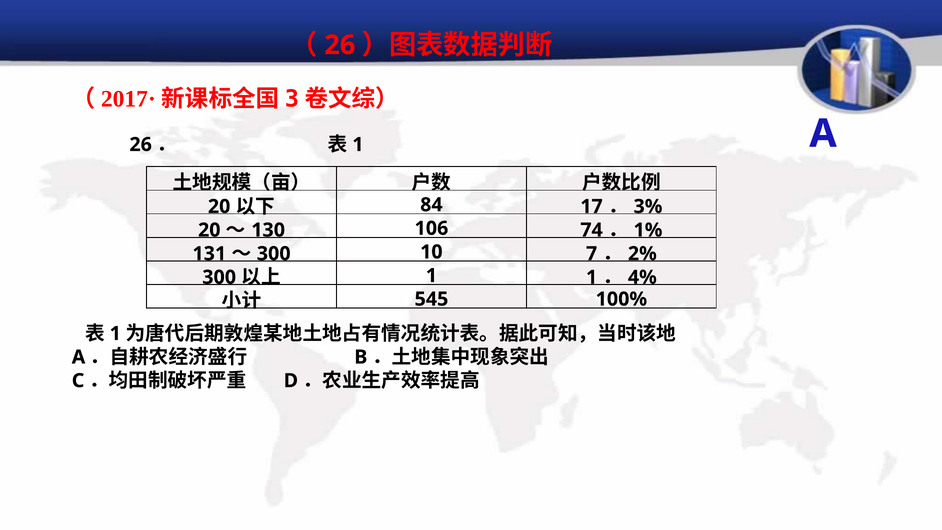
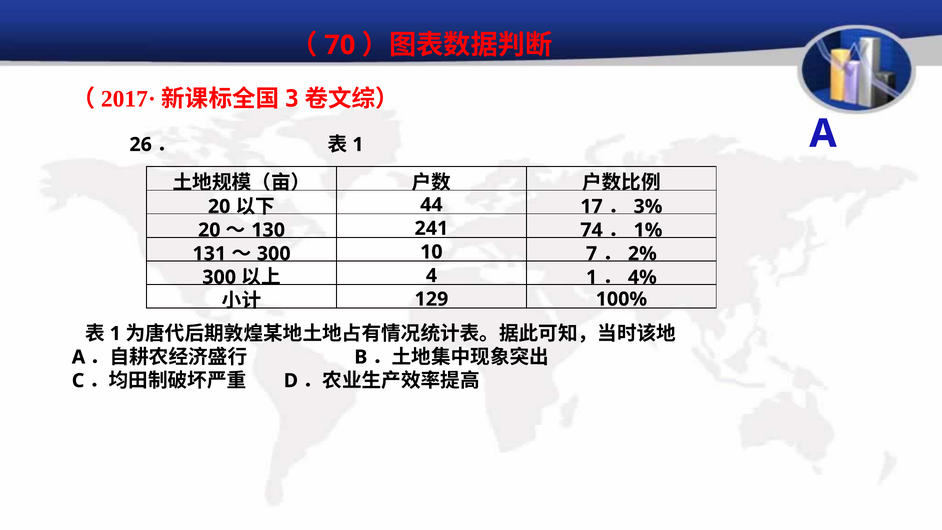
26 at (340, 45): 26 -> 70
84: 84 -> 44
106: 106 -> 241
1 at (431, 275): 1 -> 4
545: 545 -> 129
